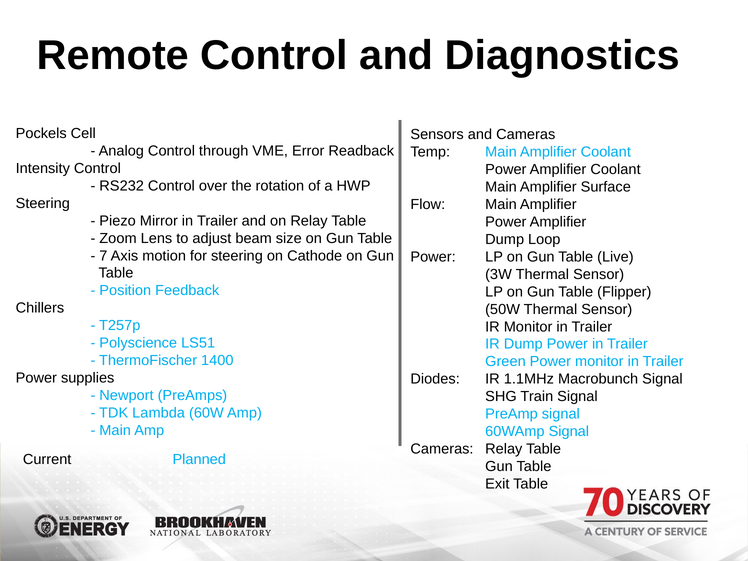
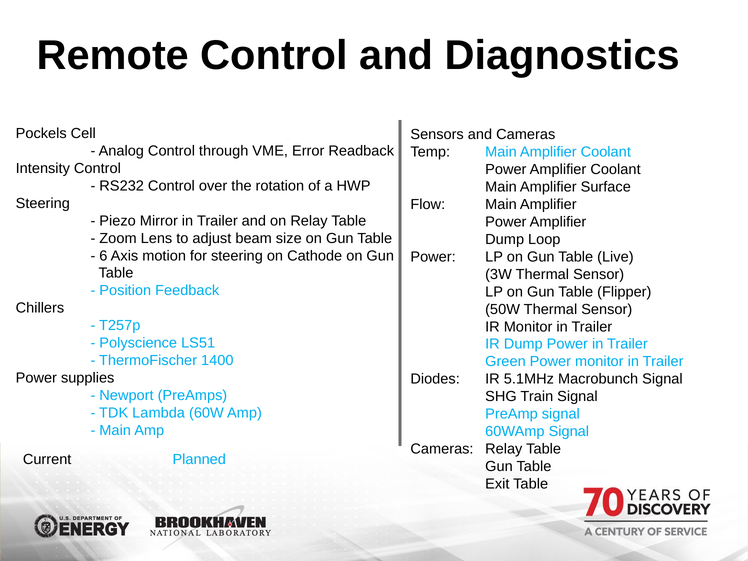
7: 7 -> 6
1.1MHz: 1.1MHz -> 5.1MHz
